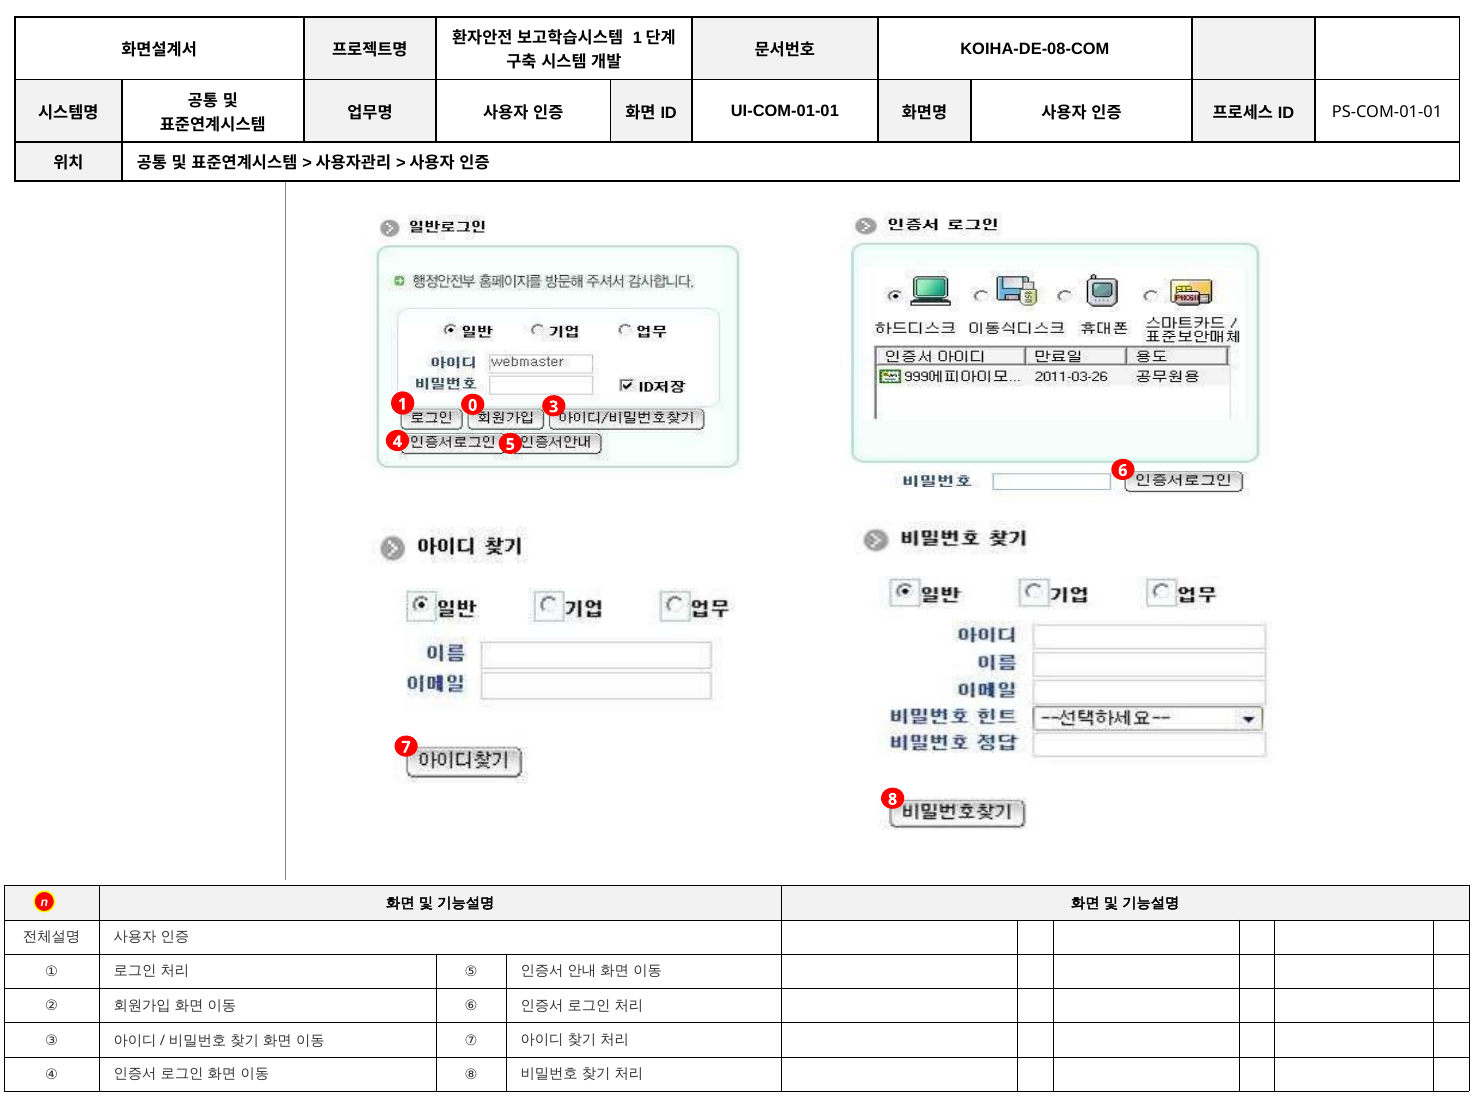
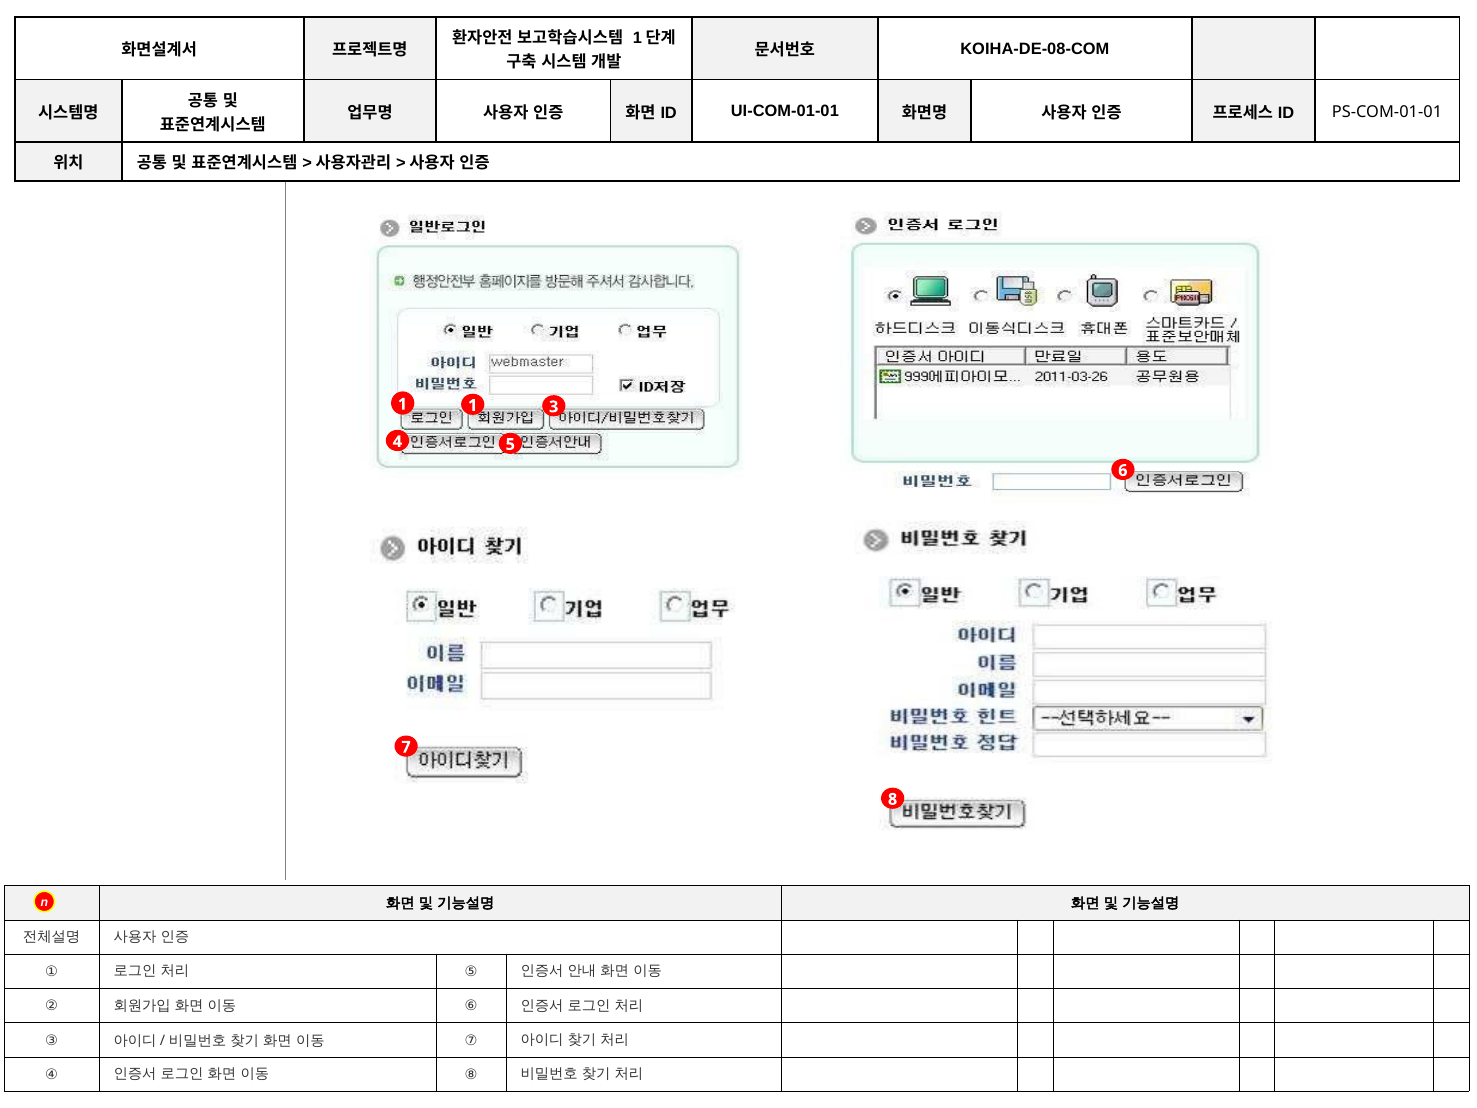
1 0: 0 -> 1
